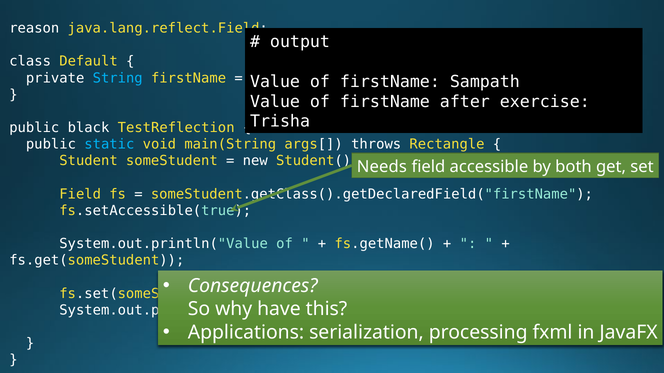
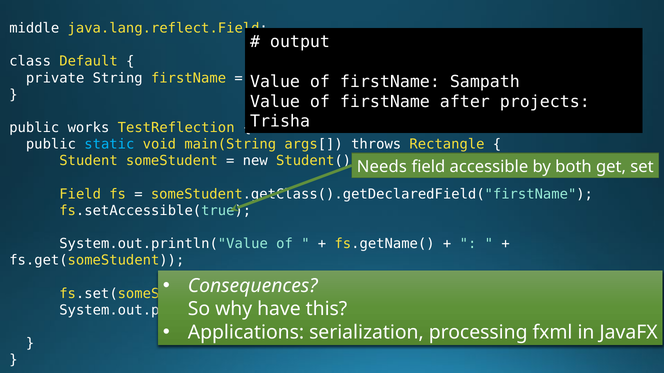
reason: reason -> middle
String colour: light blue -> white
exercise: exercise -> projects
black: black -> works
